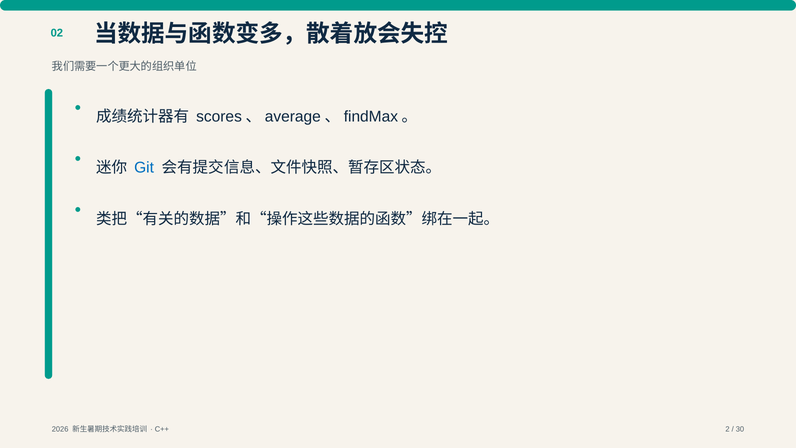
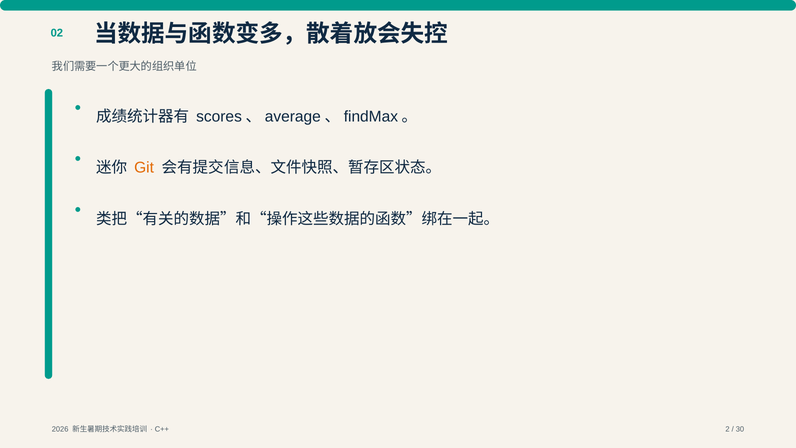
Git colour: blue -> orange
